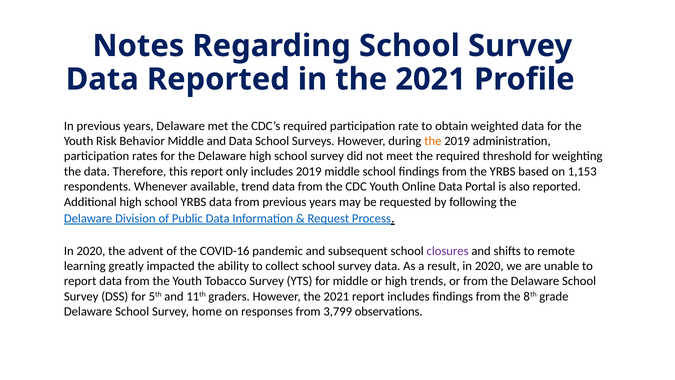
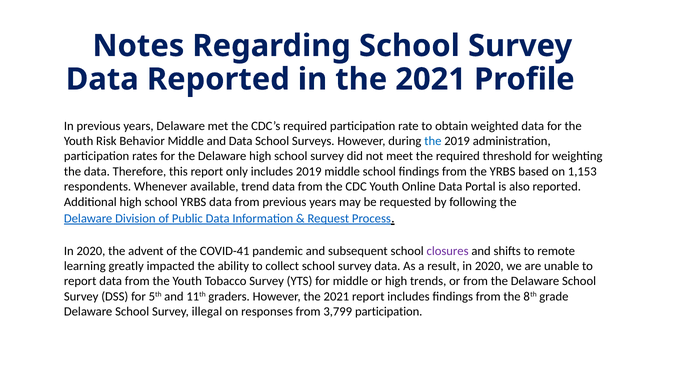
the at (433, 141) colour: orange -> blue
COVID-16: COVID-16 -> COVID-41
home: home -> illegal
3,799 observations: observations -> participation
